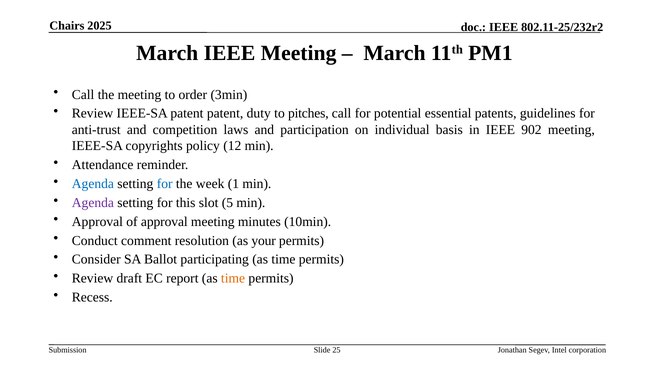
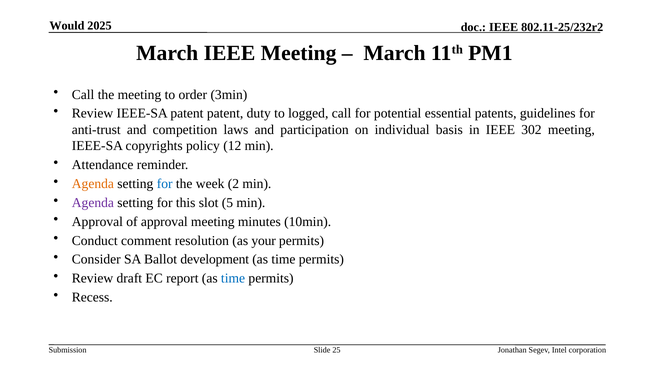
Chairs: Chairs -> Would
pitches: pitches -> logged
902: 902 -> 302
Agenda at (93, 184) colour: blue -> orange
1: 1 -> 2
participating: participating -> development
time at (233, 278) colour: orange -> blue
